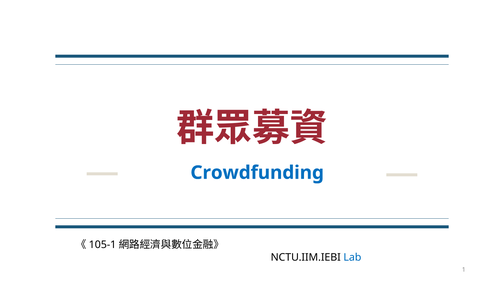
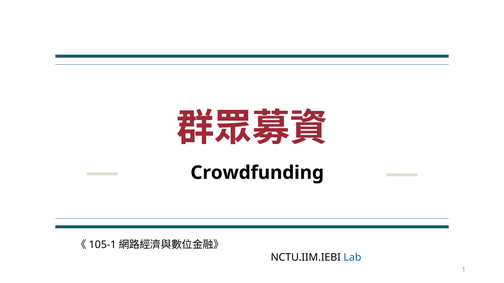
Crowdfunding colour: blue -> black
